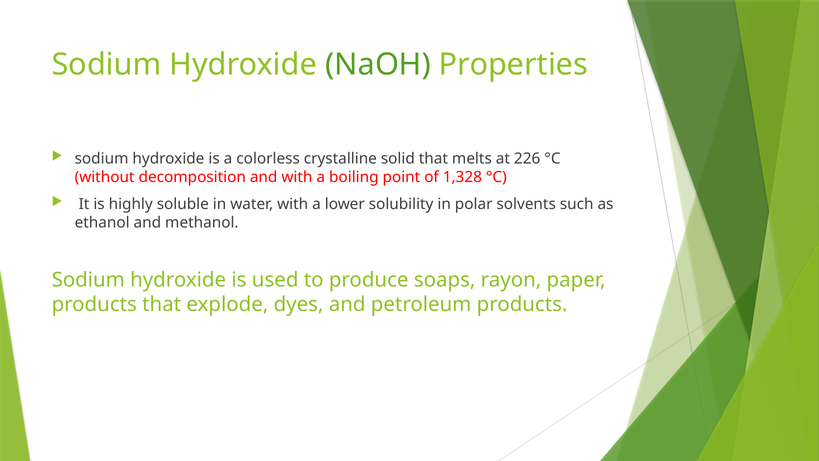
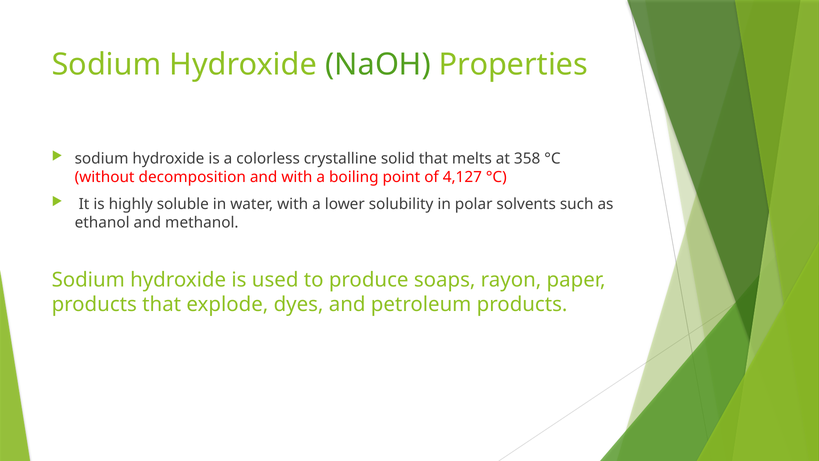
226: 226 -> 358
1,328: 1,328 -> 4,127
